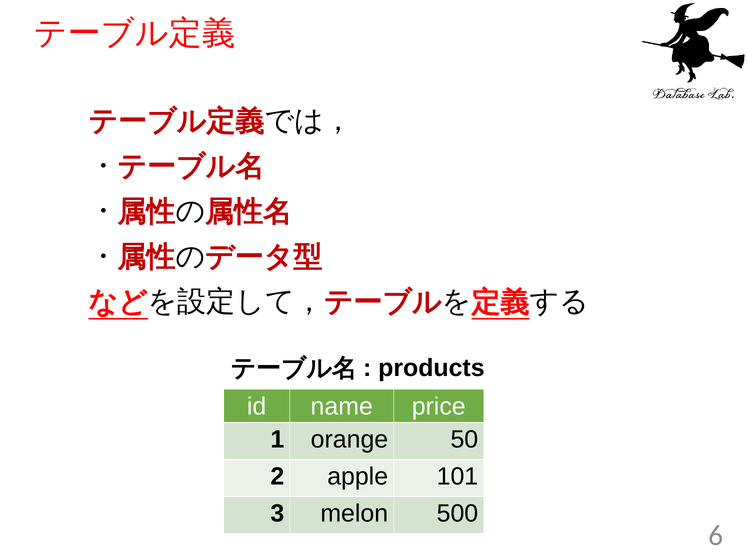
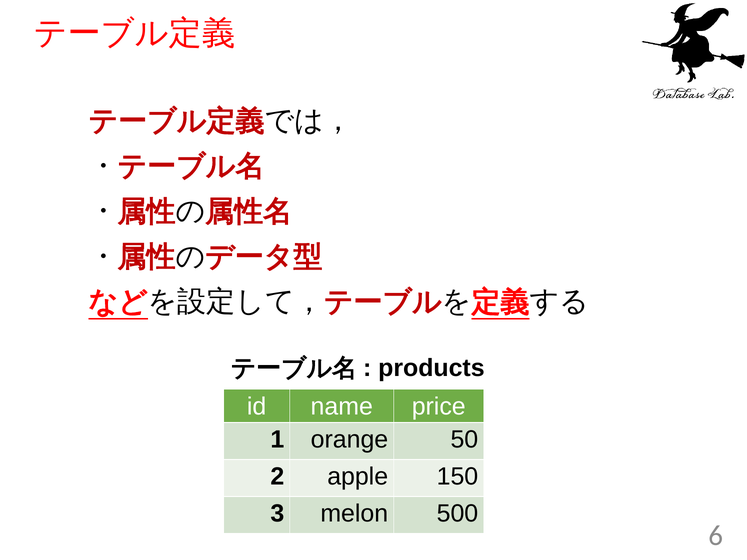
101: 101 -> 150
